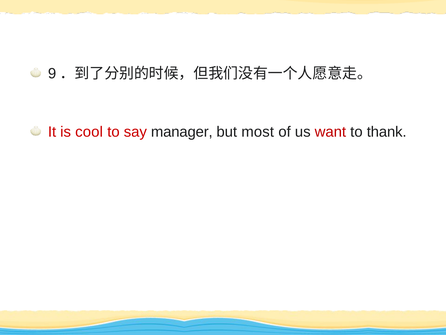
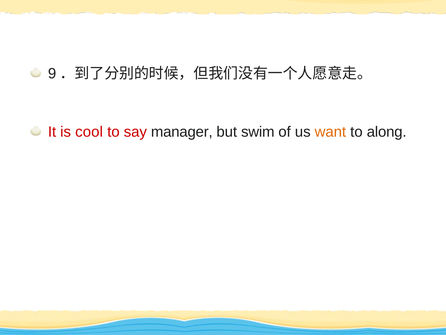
most: most -> swim
want colour: red -> orange
thank: thank -> along
